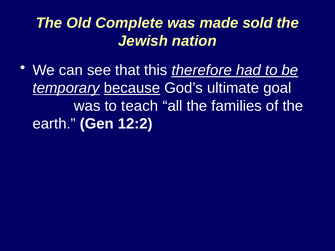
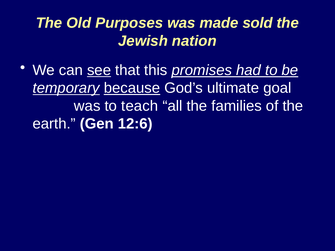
Complete: Complete -> Purposes
see underline: none -> present
therefore: therefore -> promises
12:2: 12:2 -> 12:6
